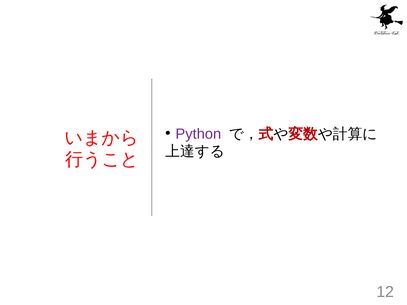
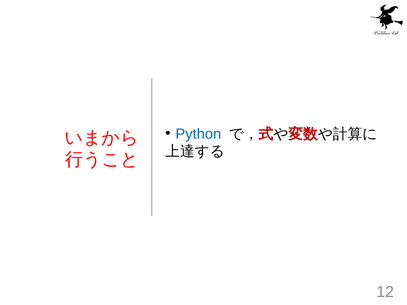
Python colour: purple -> blue
